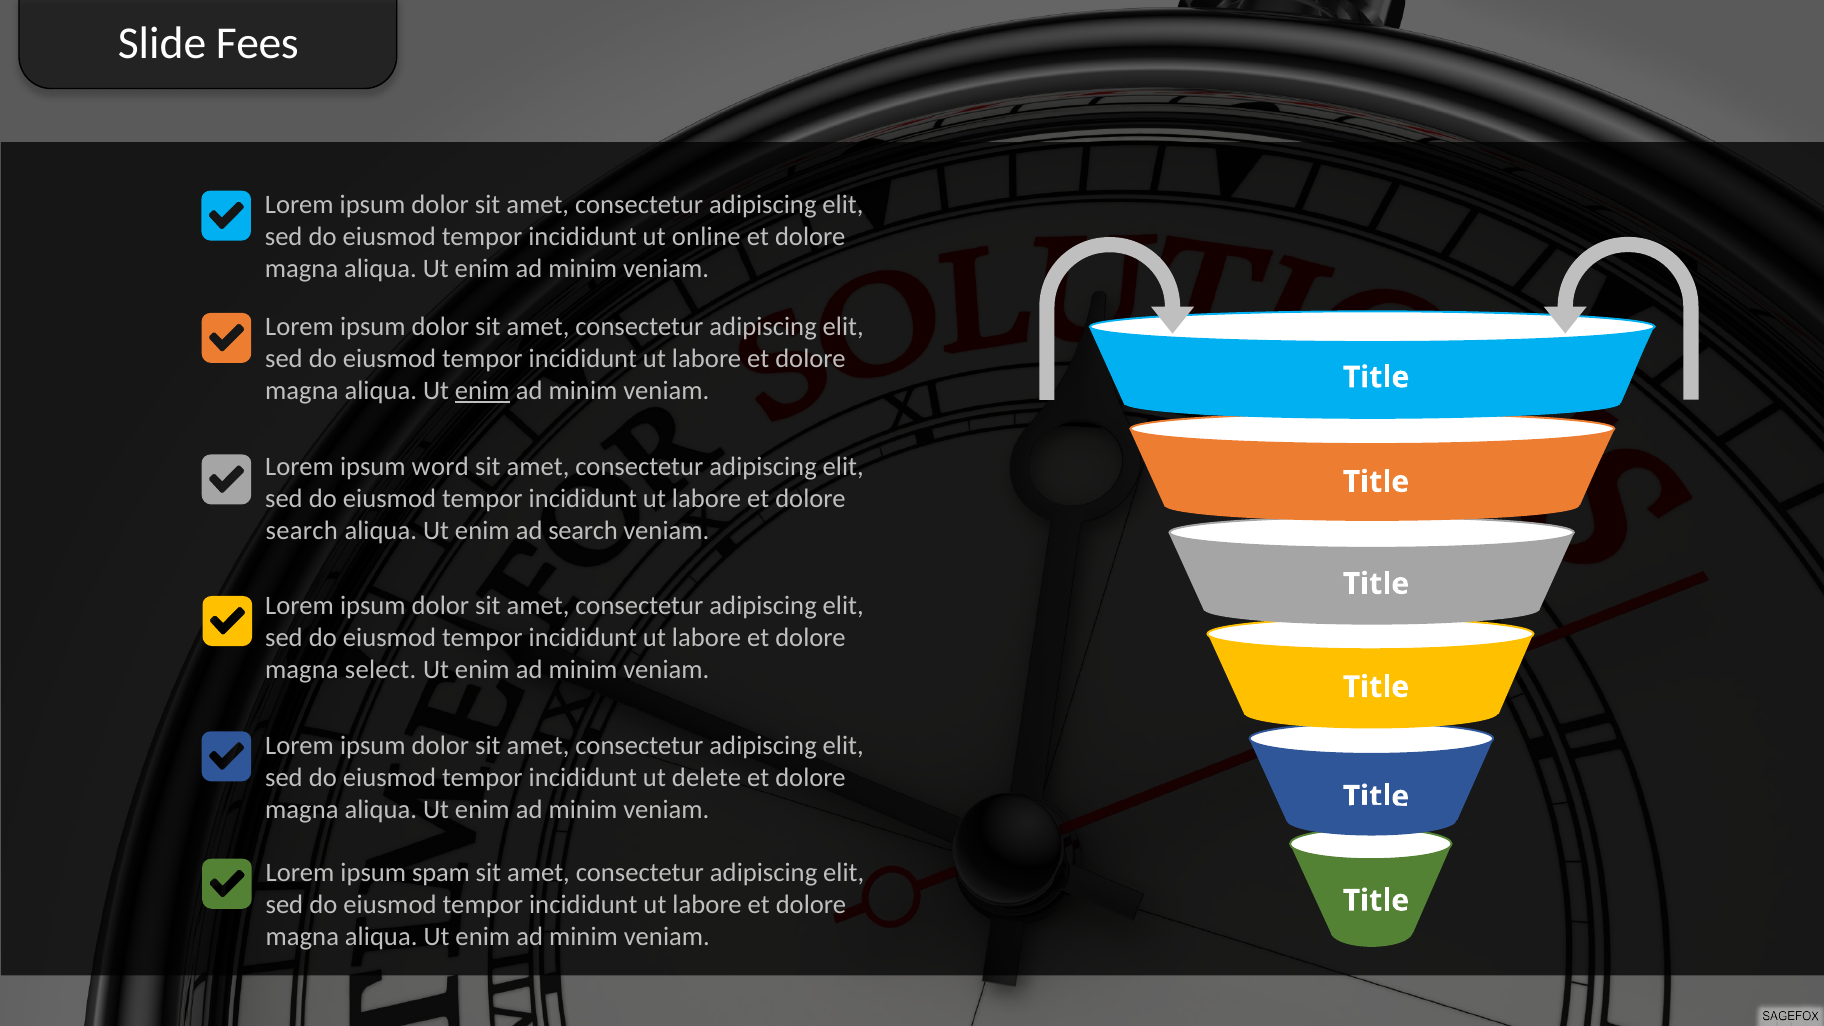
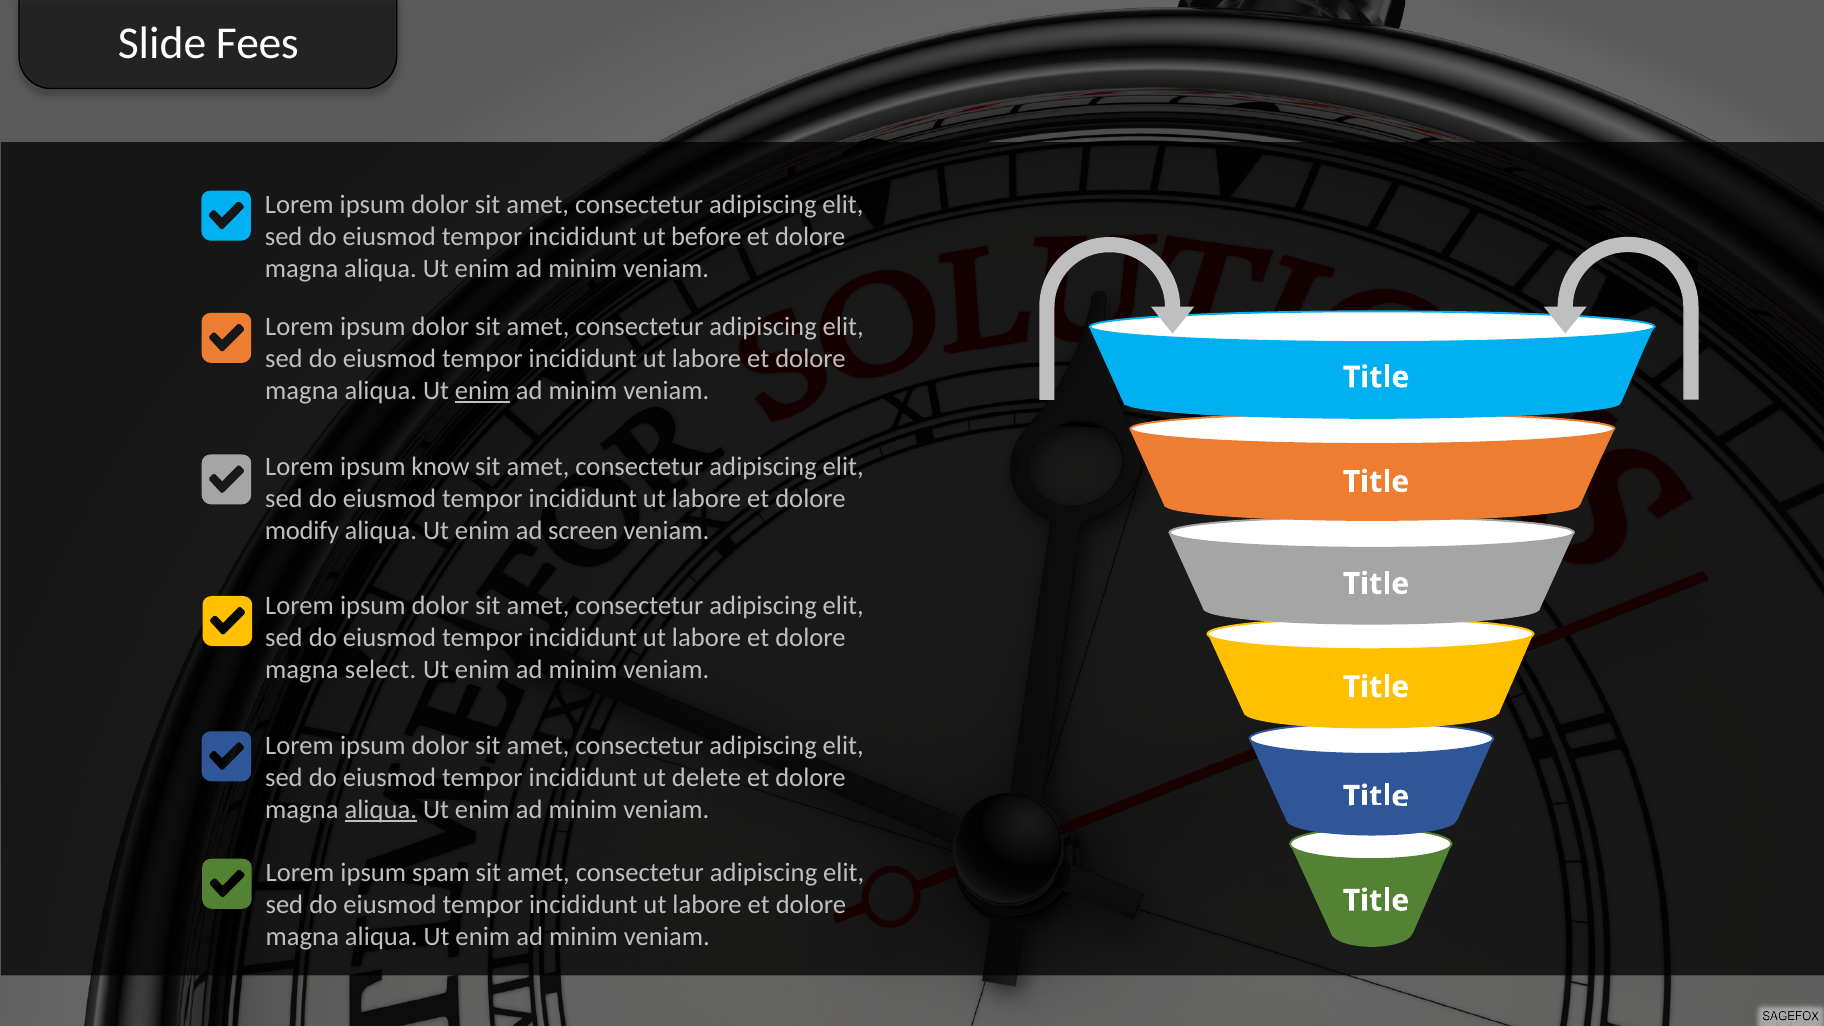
online: online -> before
word: word -> know
search at (302, 530): search -> modify
ad search: search -> screen
aliqua at (381, 810) underline: none -> present
